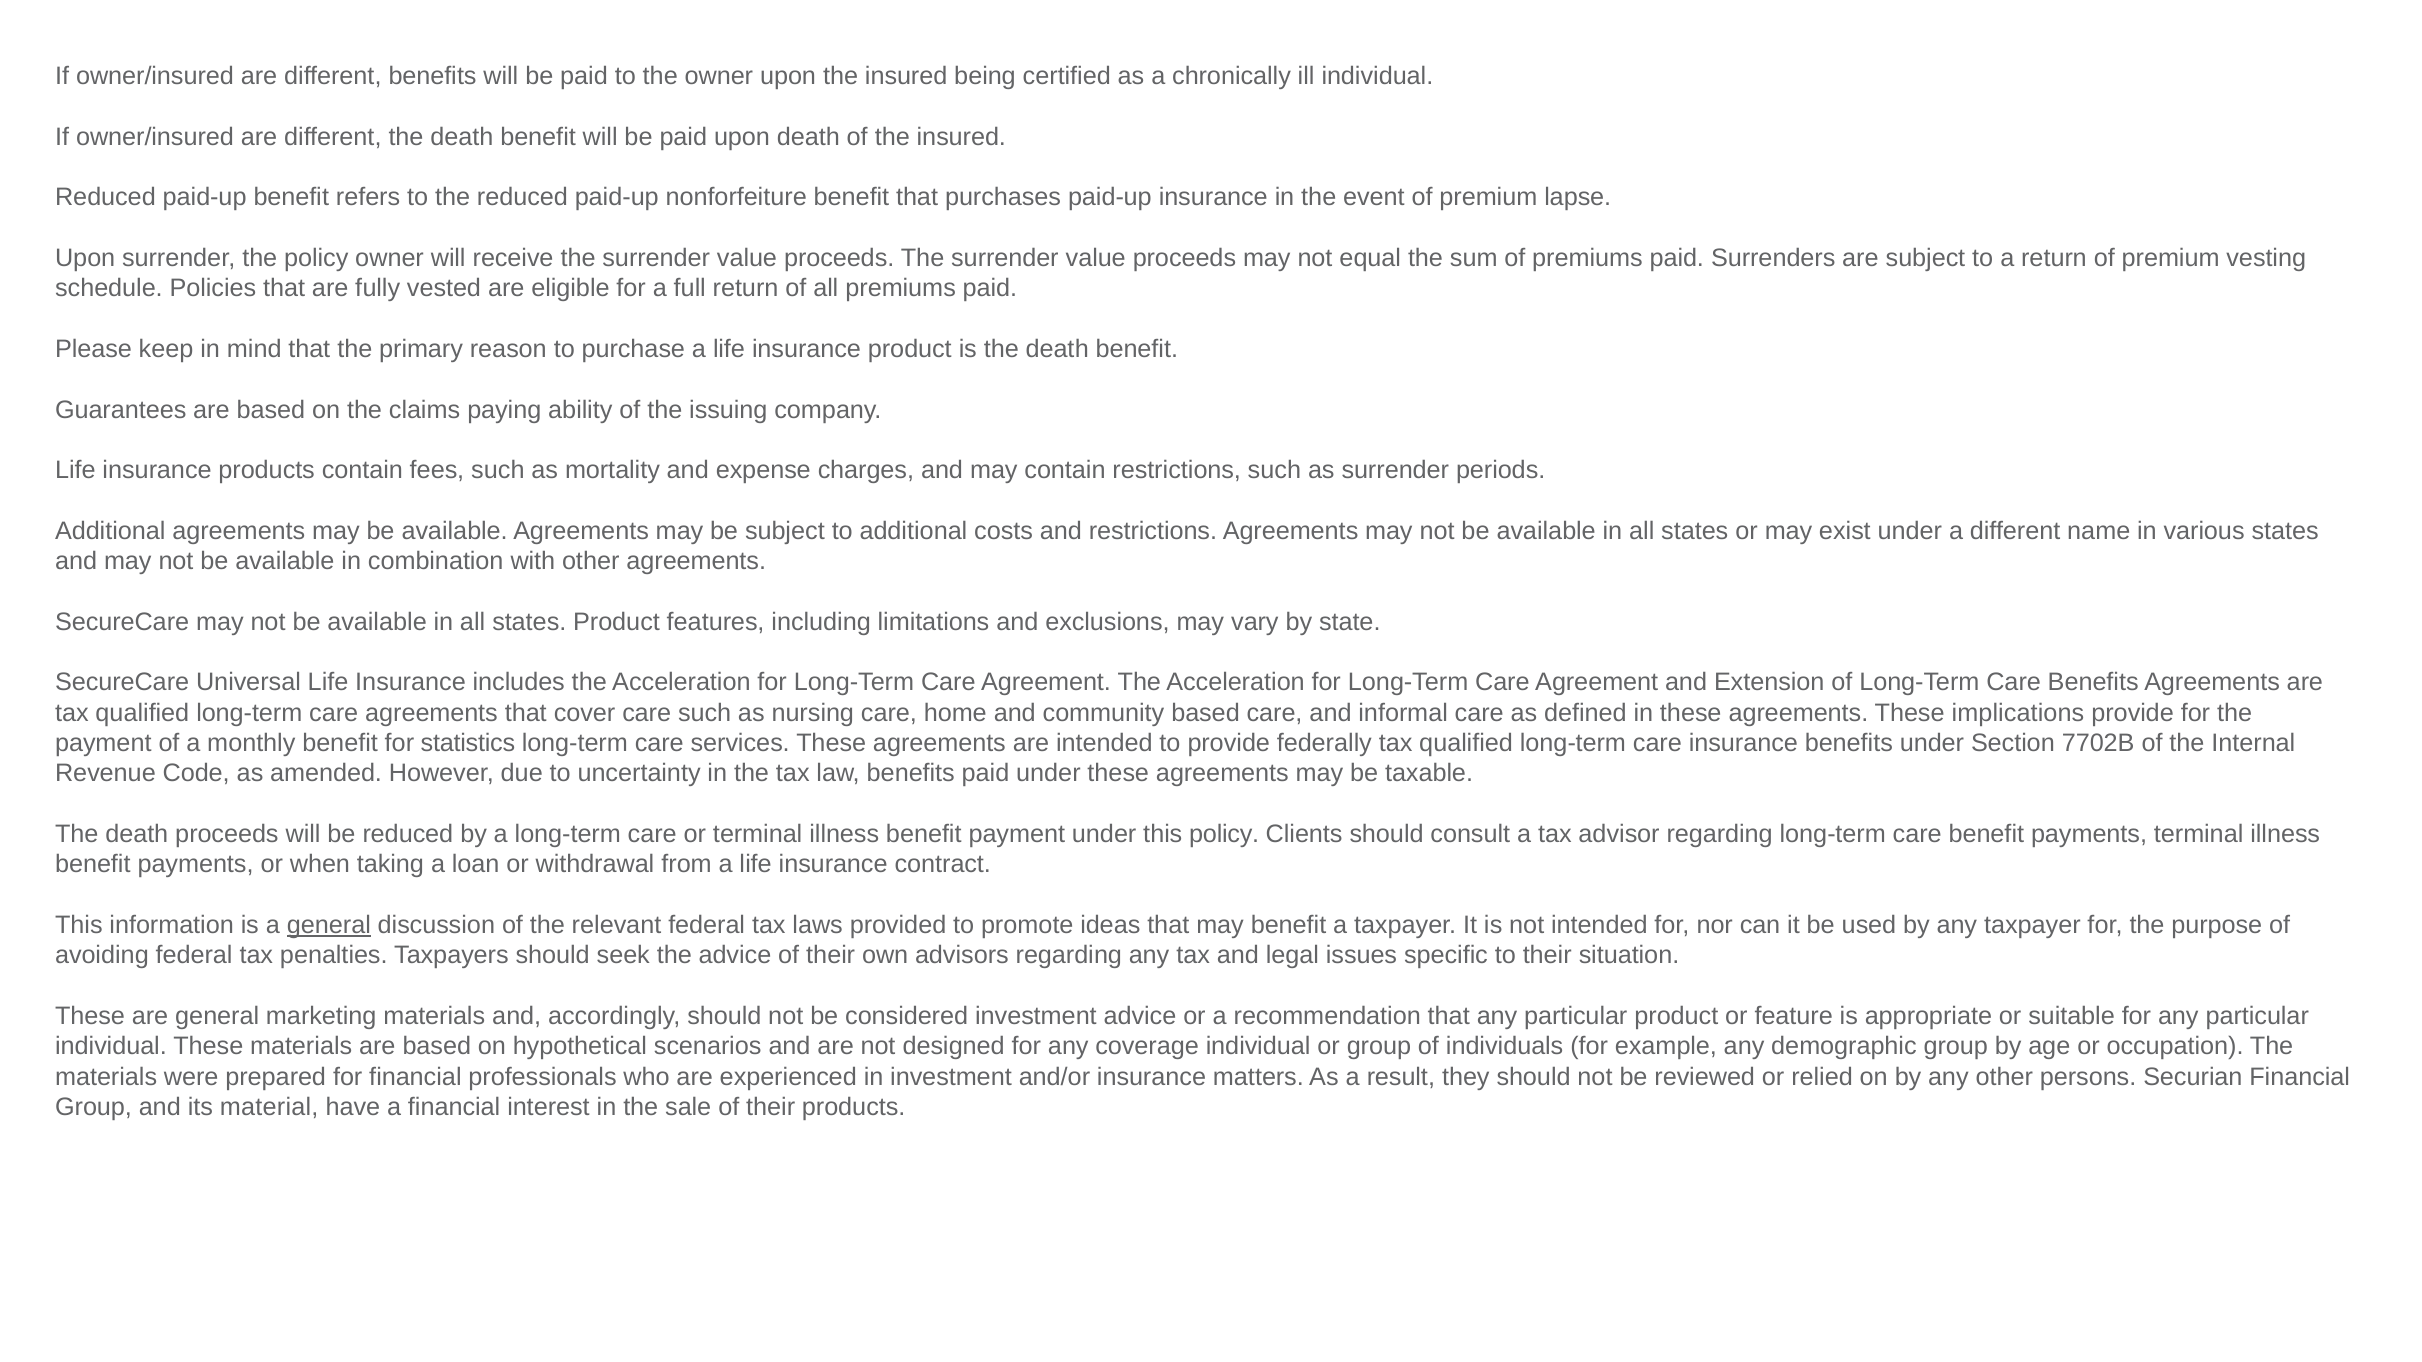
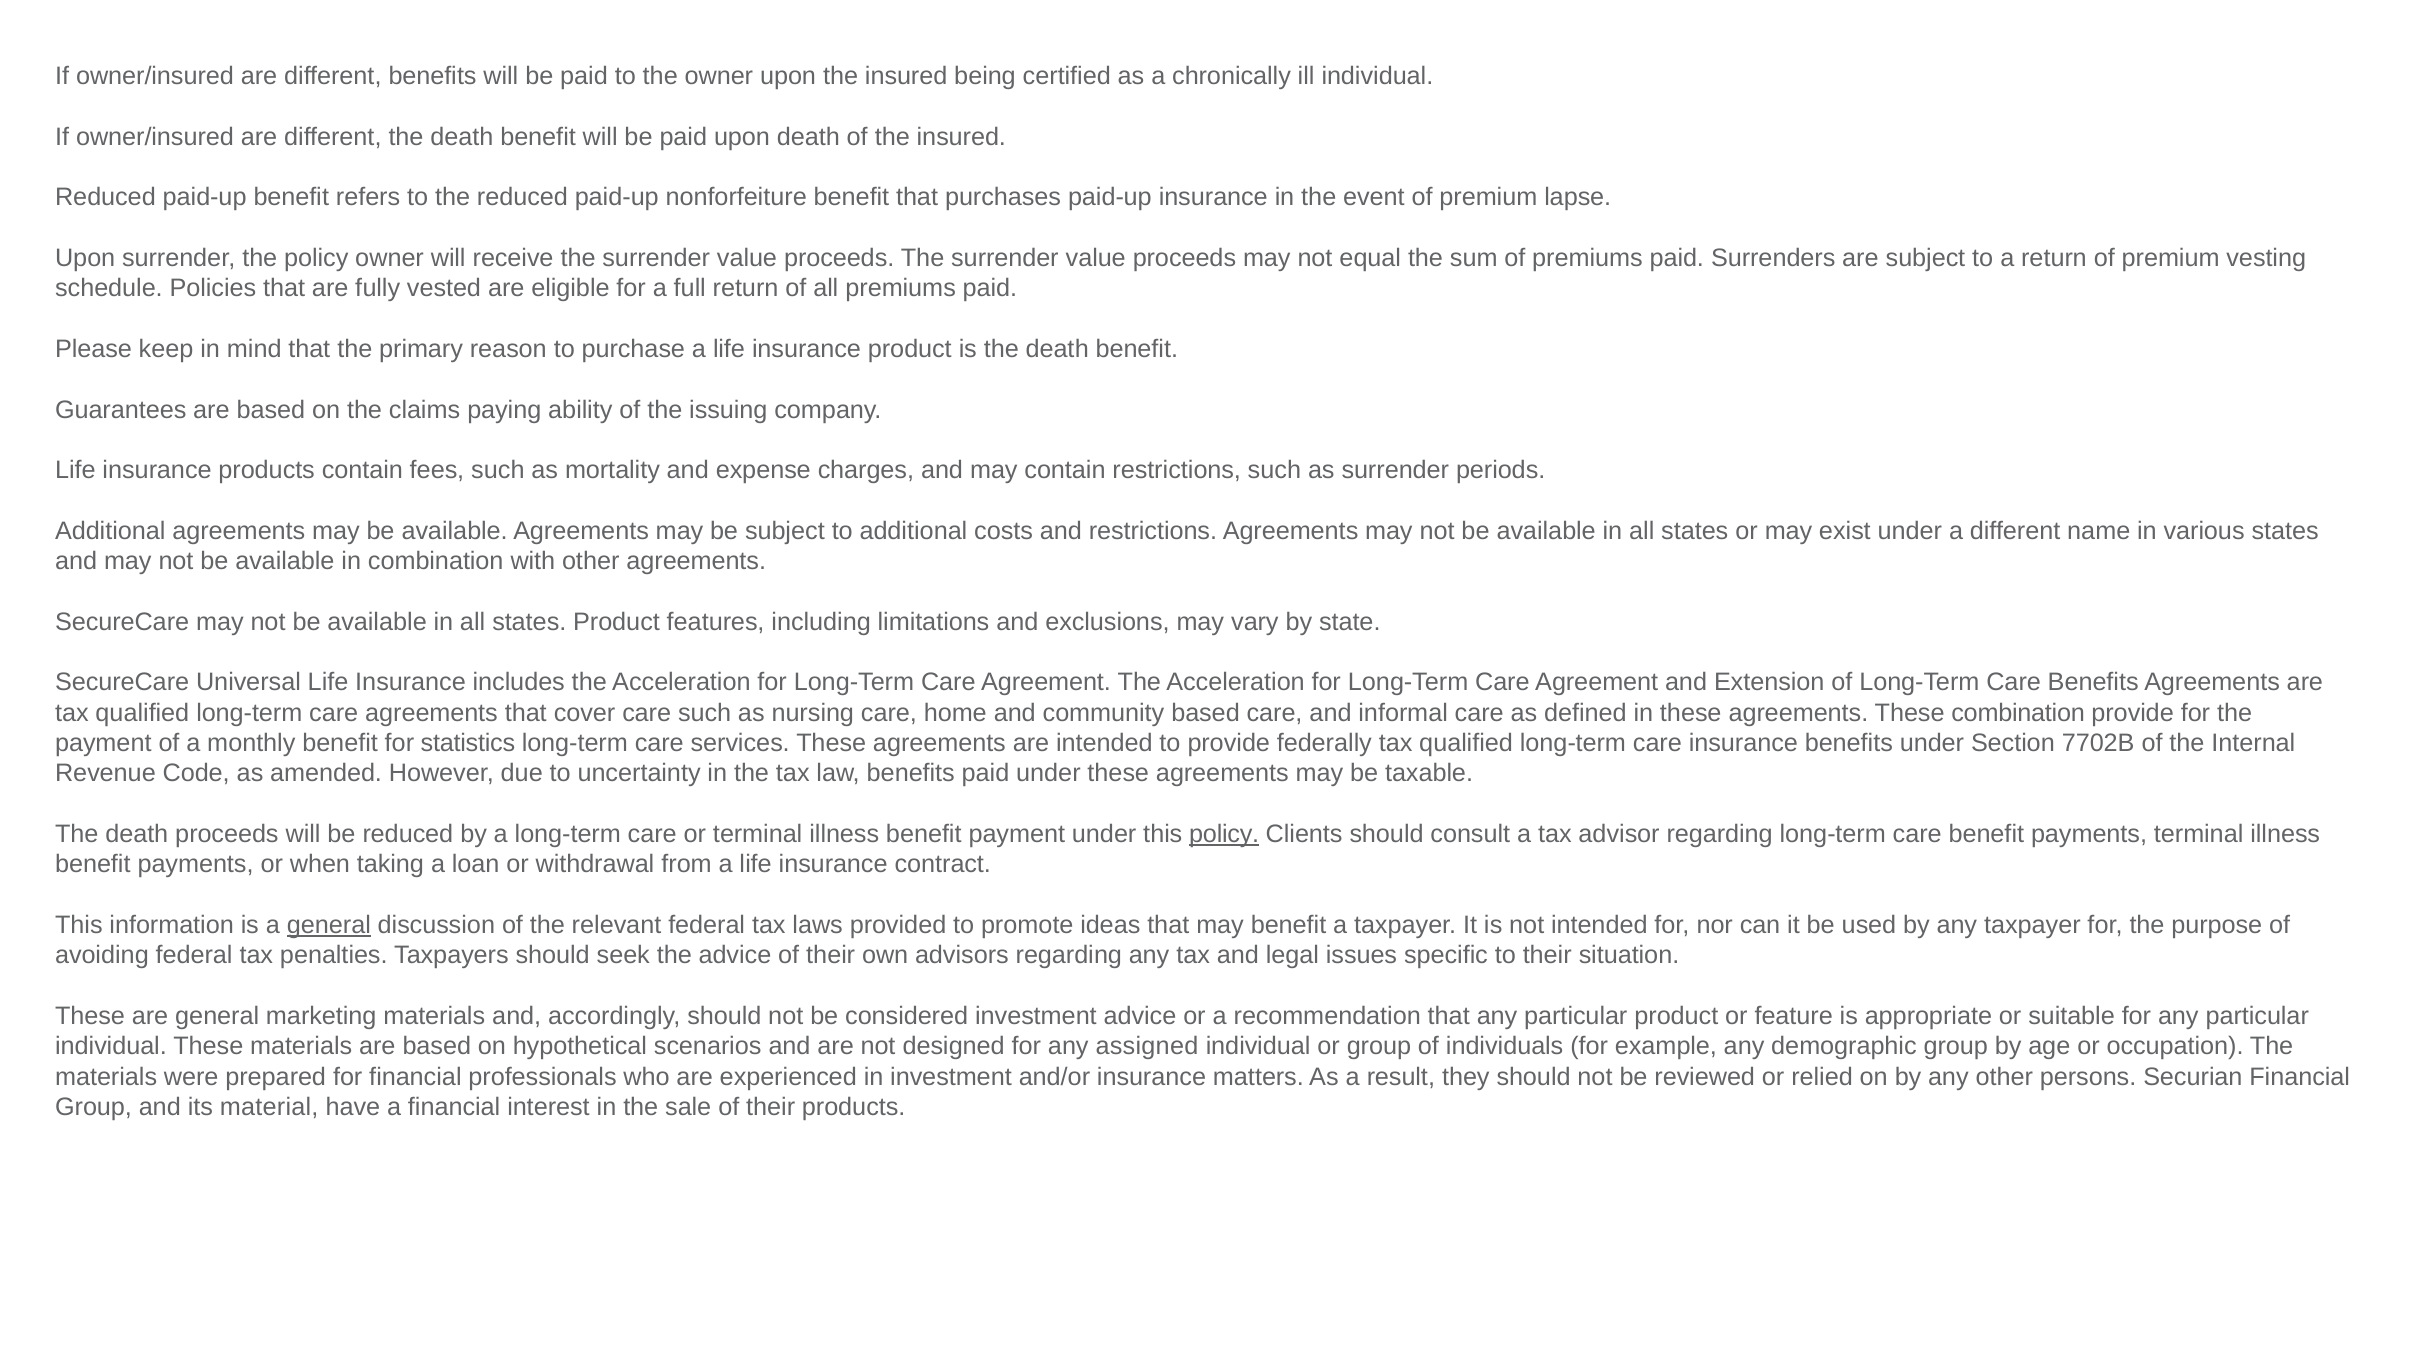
These implications: implications -> combination
policy at (1224, 834) underline: none -> present
coverage: coverage -> assigned
